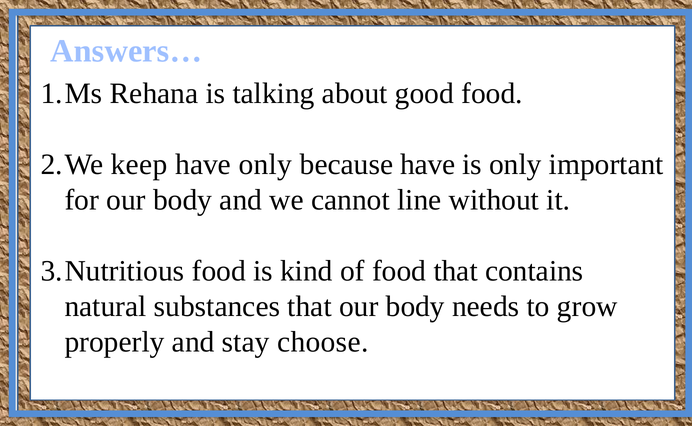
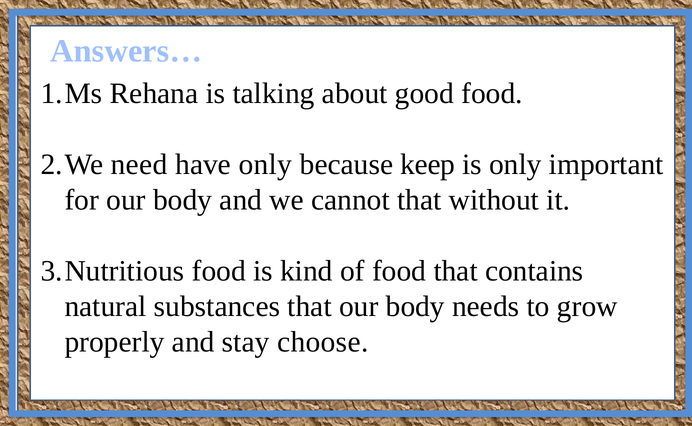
keep: keep -> need
because have: have -> keep
cannot line: line -> that
